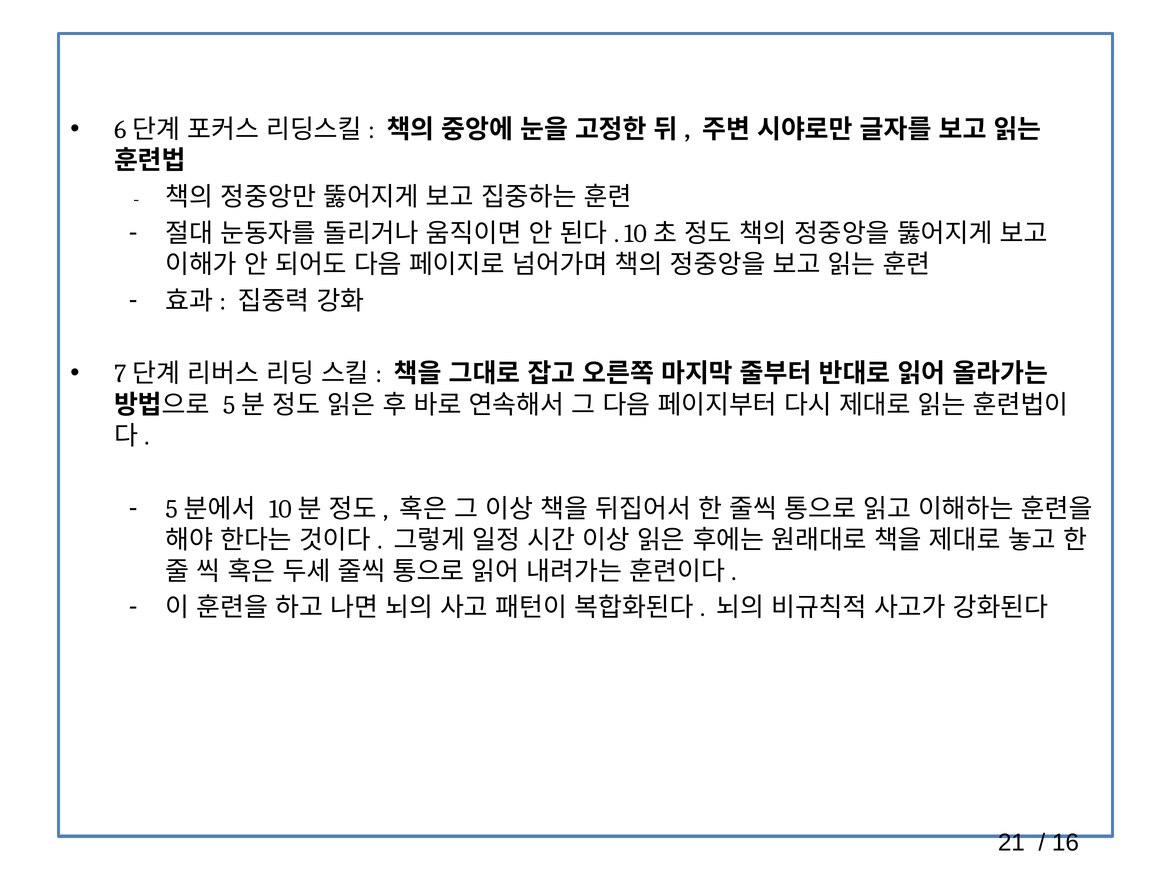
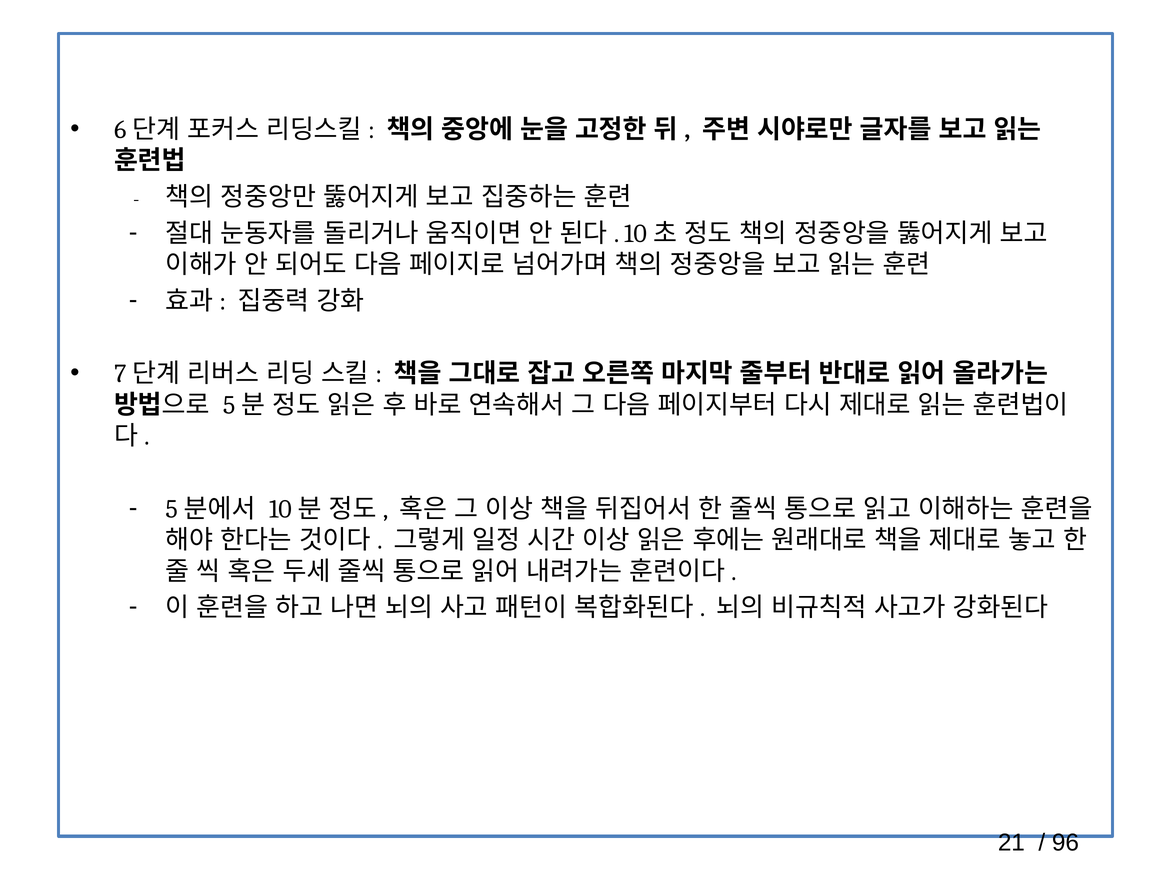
16: 16 -> 96
